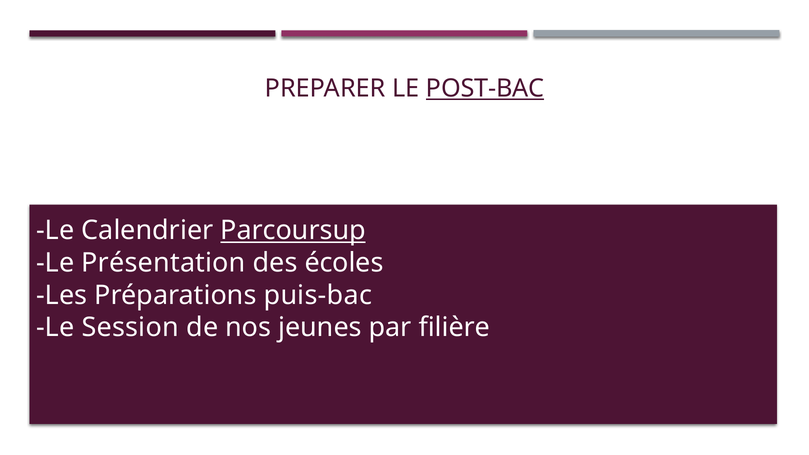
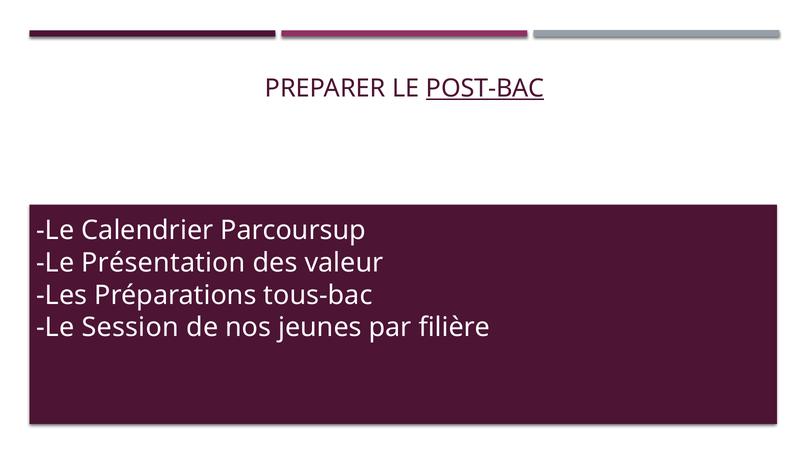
Parcoursup underline: present -> none
écoles: écoles -> valeur
puis-bac: puis-bac -> tous-bac
